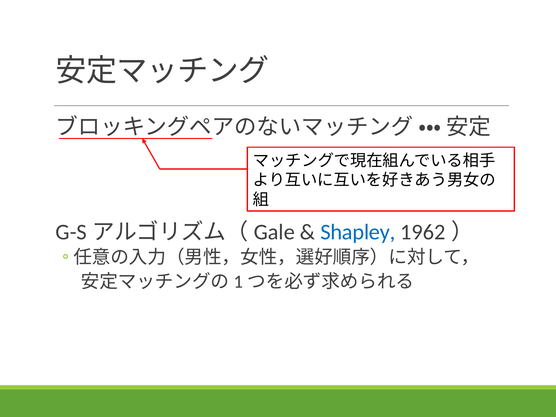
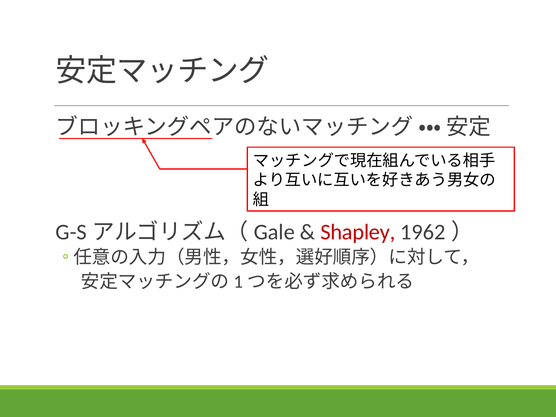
Shapley colour: blue -> red
